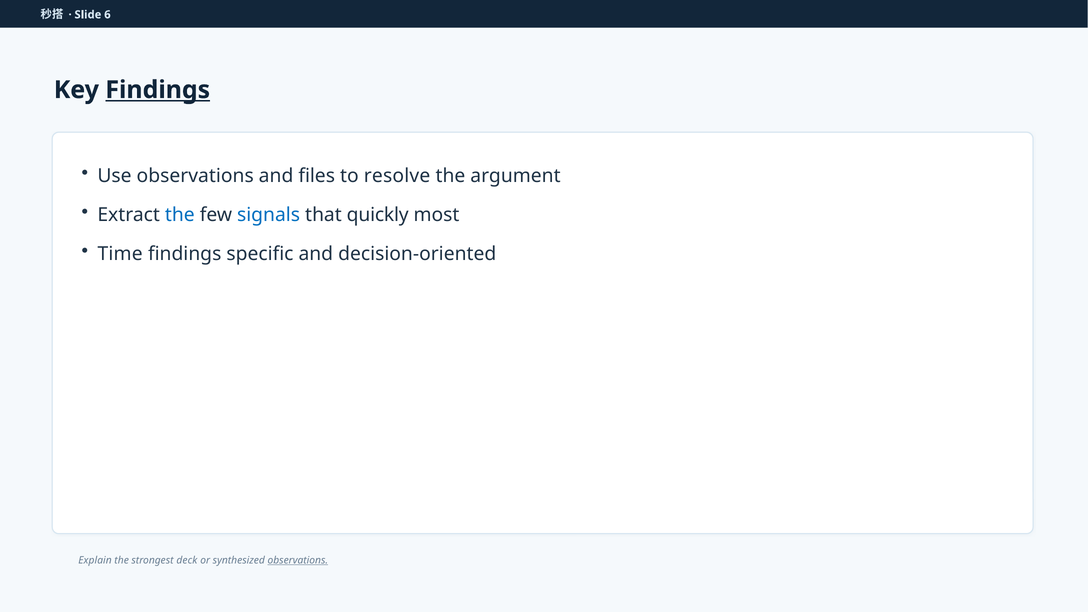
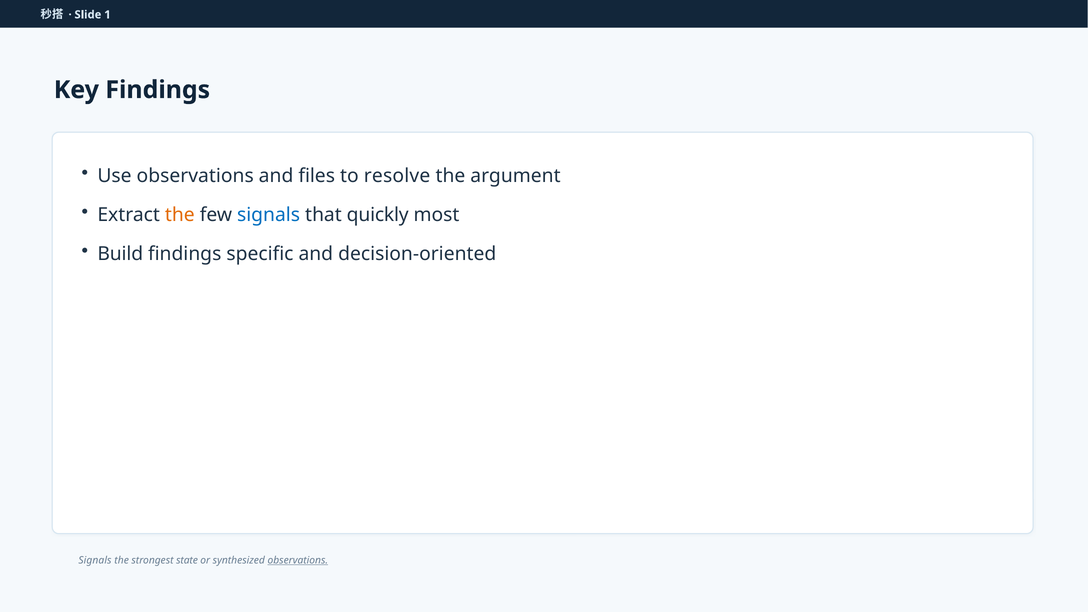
6: 6 -> 1
Findings at (158, 90) underline: present -> none
the at (180, 215) colour: blue -> orange
Time: Time -> Build
Explain at (95, 560): Explain -> Signals
deck: deck -> state
